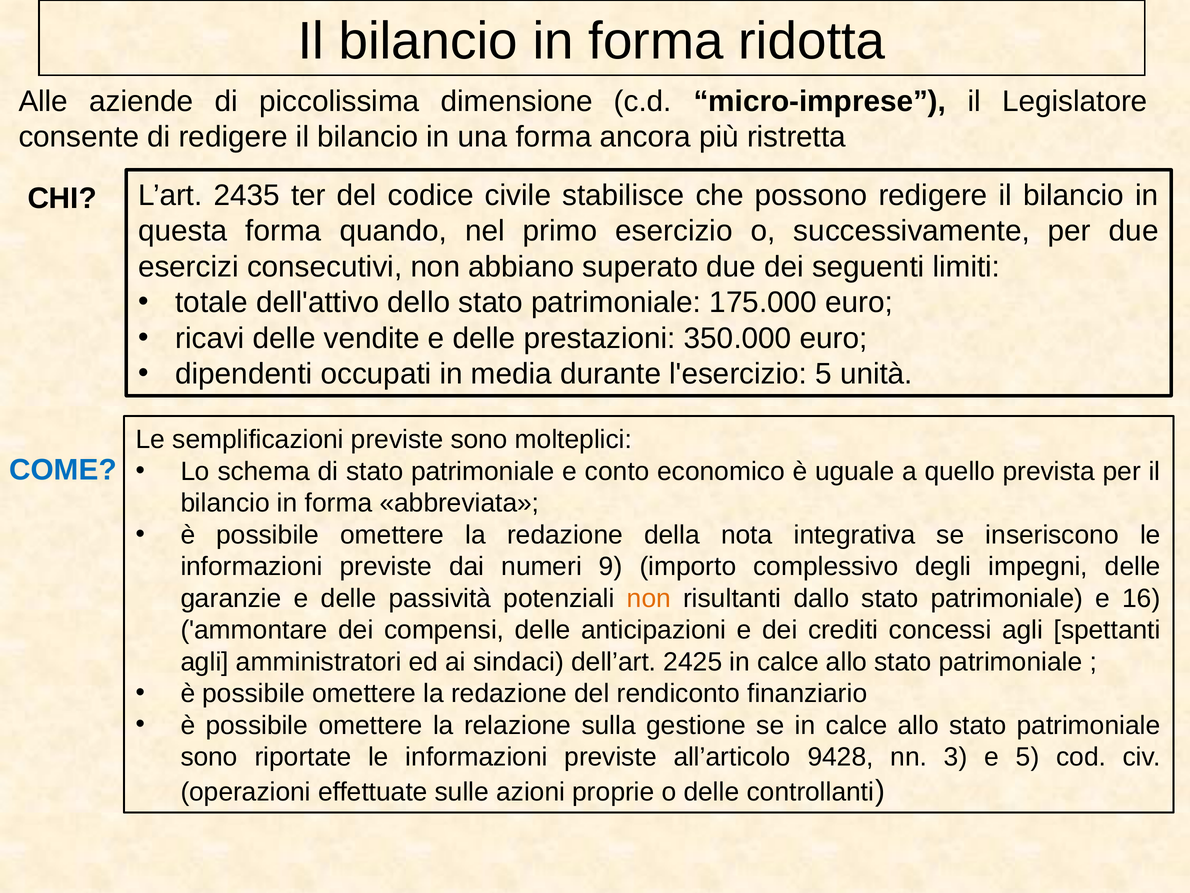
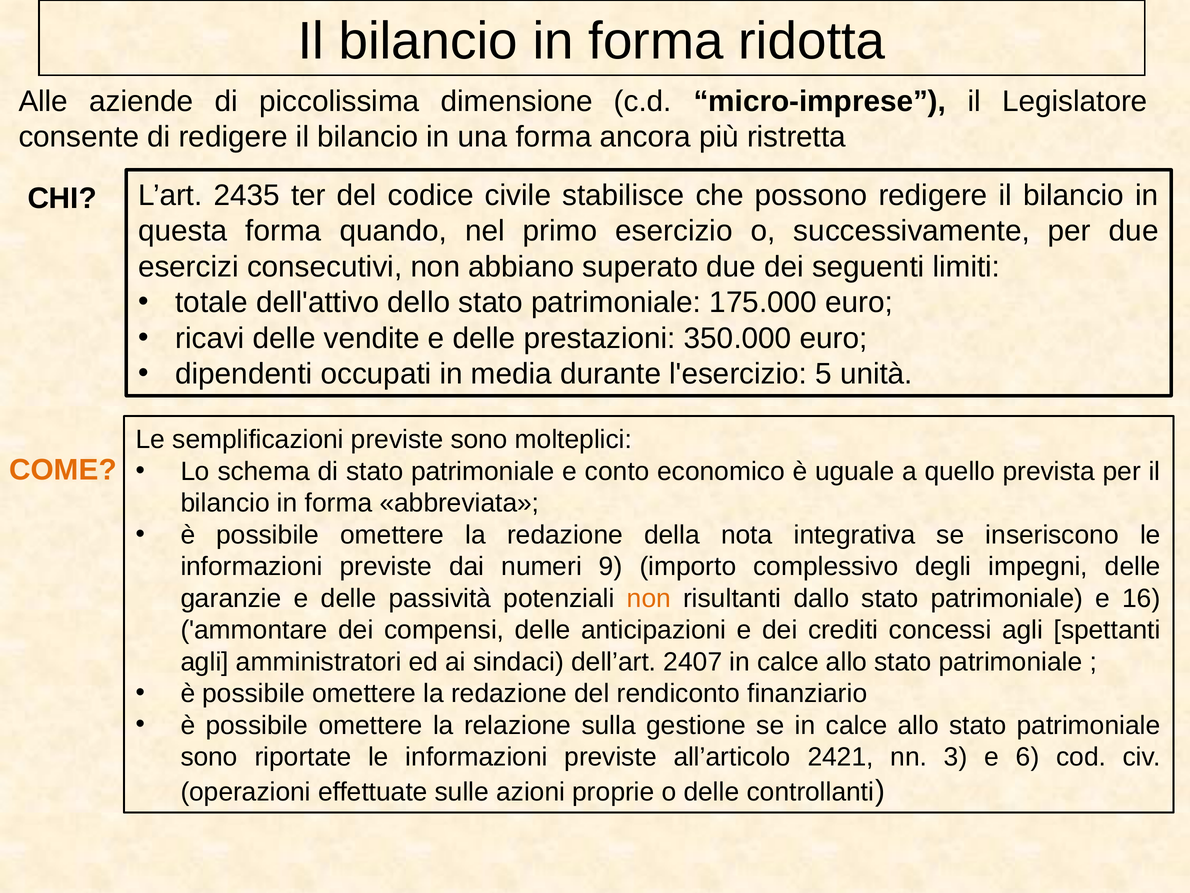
COME colour: blue -> orange
2425: 2425 -> 2407
9428: 9428 -> 2421
e 5: 5 -> 6
